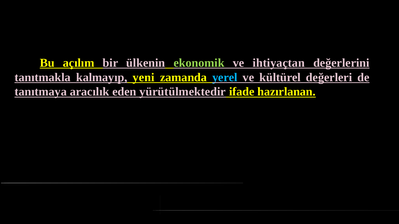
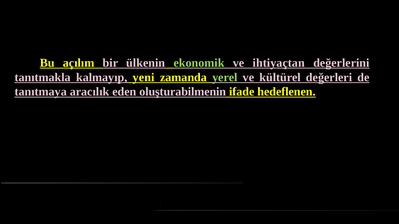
yerel colour: light blue -> light green
yürütülmektedir: yürütülmektedir -> oluşturabilmenin
hazırlanan: hazırlanan -> hedeflenen
